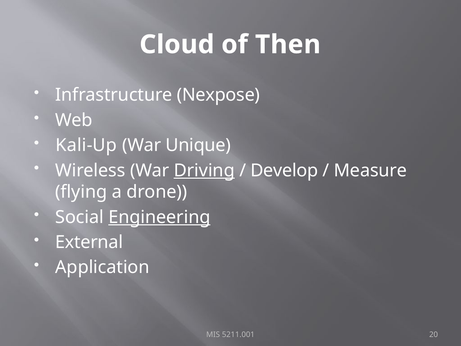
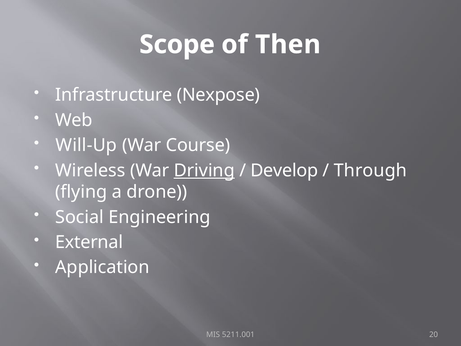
Cloud: Cloud -> Scope
Kali-Up: Kali-Up -> Will-Up
Unique: Unique -> Course
Measure: Measure -> Through
Engineering underline: present -> none
